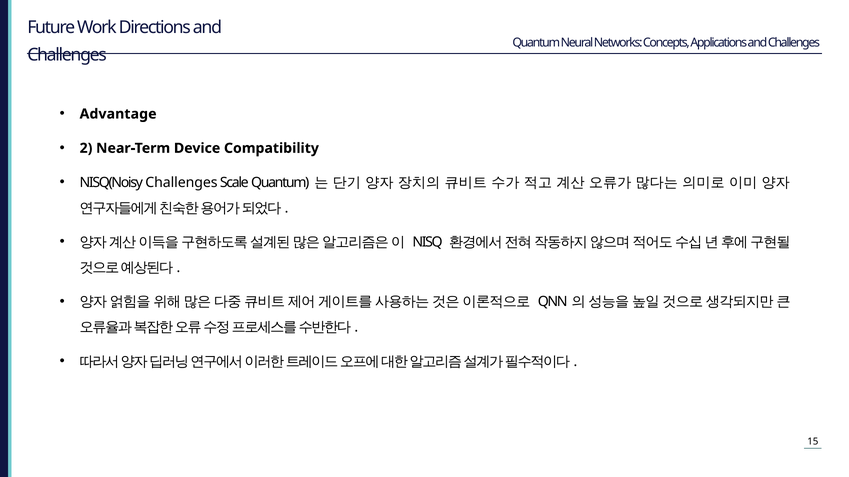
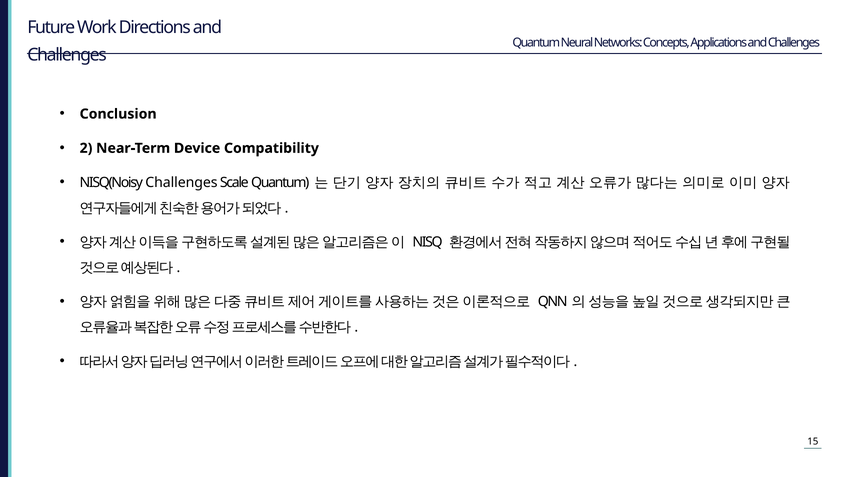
Advantage: Advantage -> Conclusion
